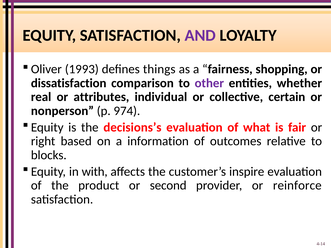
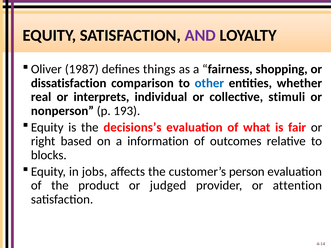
1993: 1993 -> 1987
other colour: purple -> blue
attributes: attributes -> interprets
certain: certain -> stimuli
974: 974 -> 193
with: with -> jobs
inspire: inspire -> person
second: second -> judged
reinforce: reinforce -> attention
